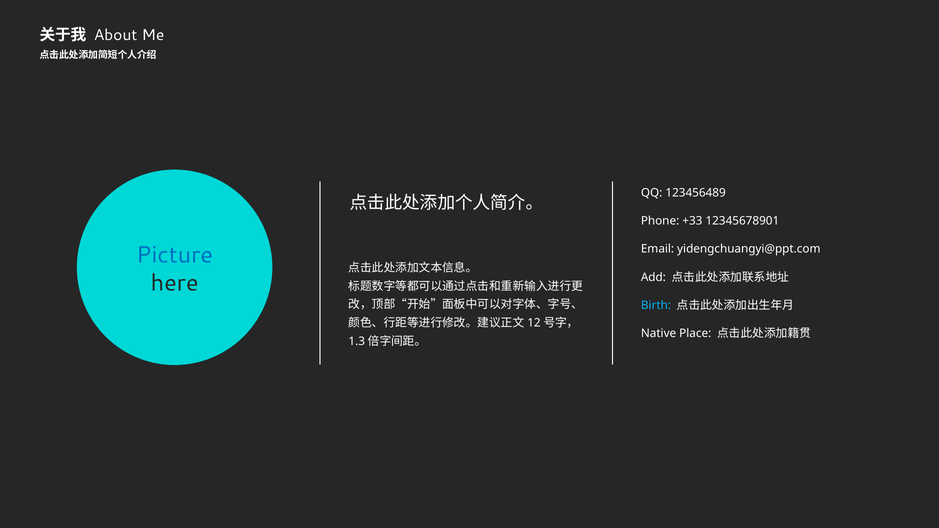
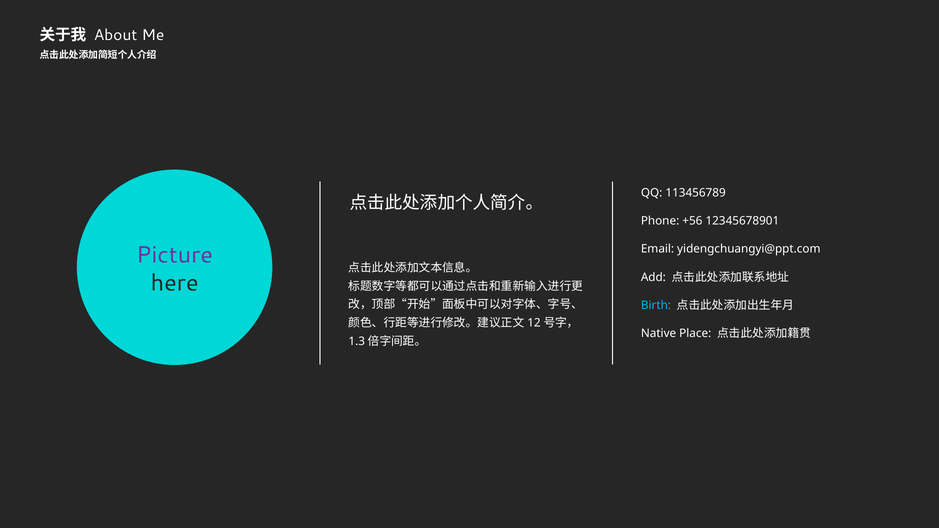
123456489: 123456489 -> 113456789
+33: +33 -> +56
Picture colour: blue -> purple
